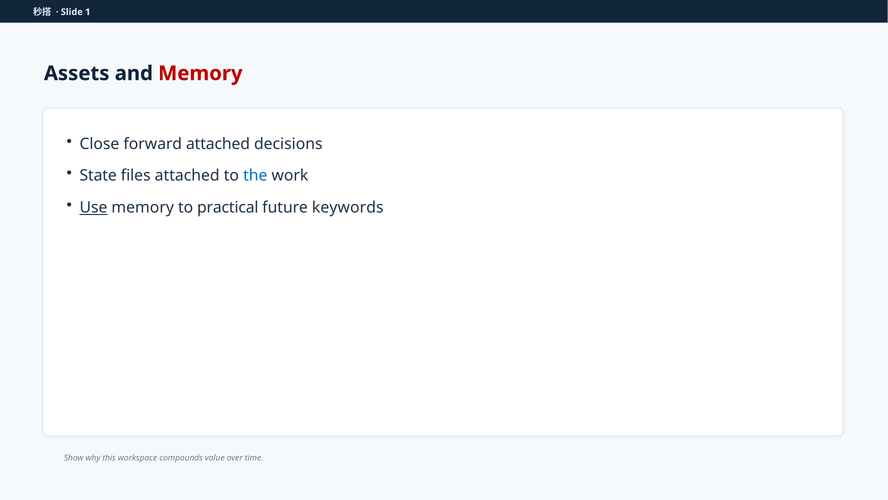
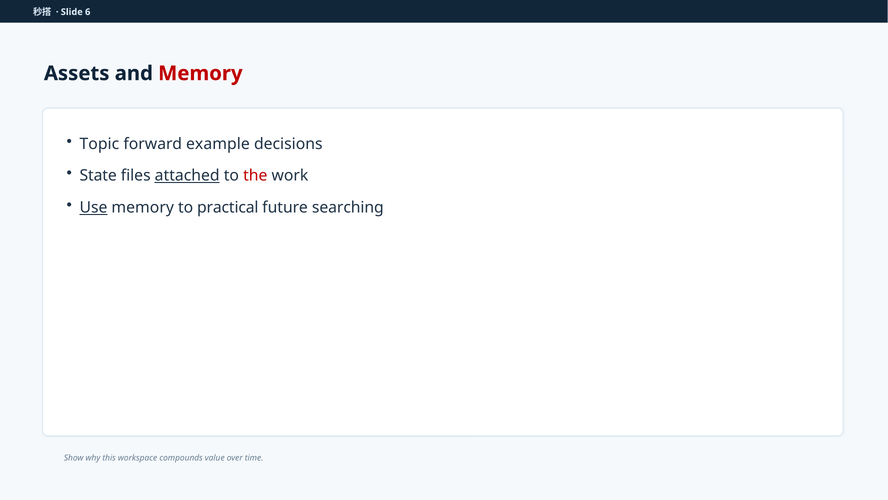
1: 1 -> 6
Close: Close -> Topic
forward attached: attached -> example
attached at (187, 176) underline: none -> present
the colour: blue -> red
keywords: keywords -> searching
